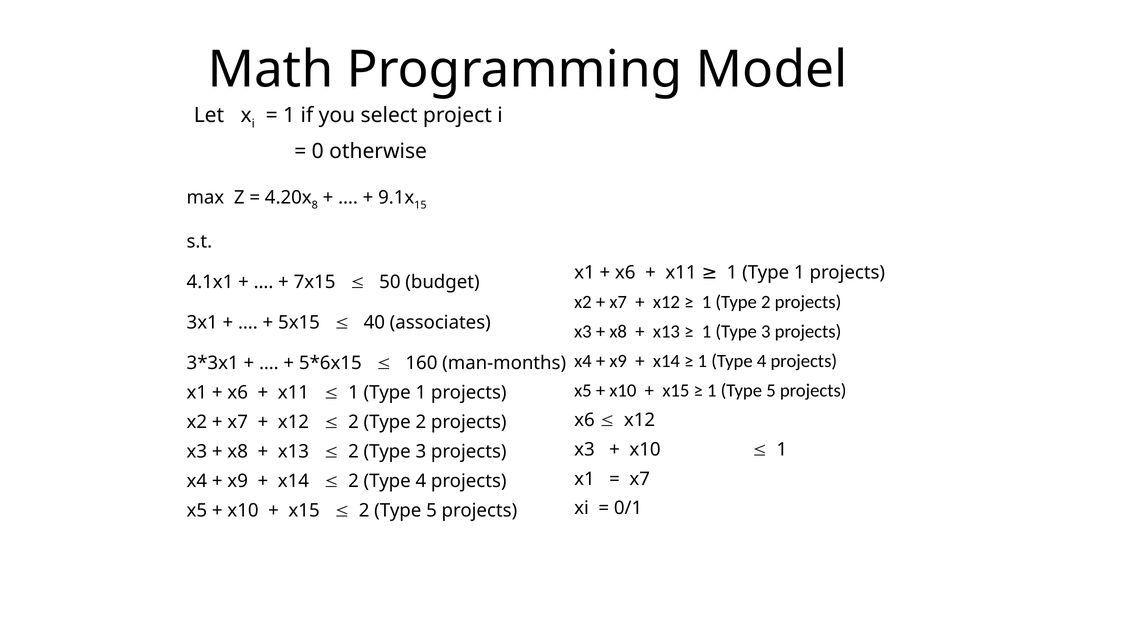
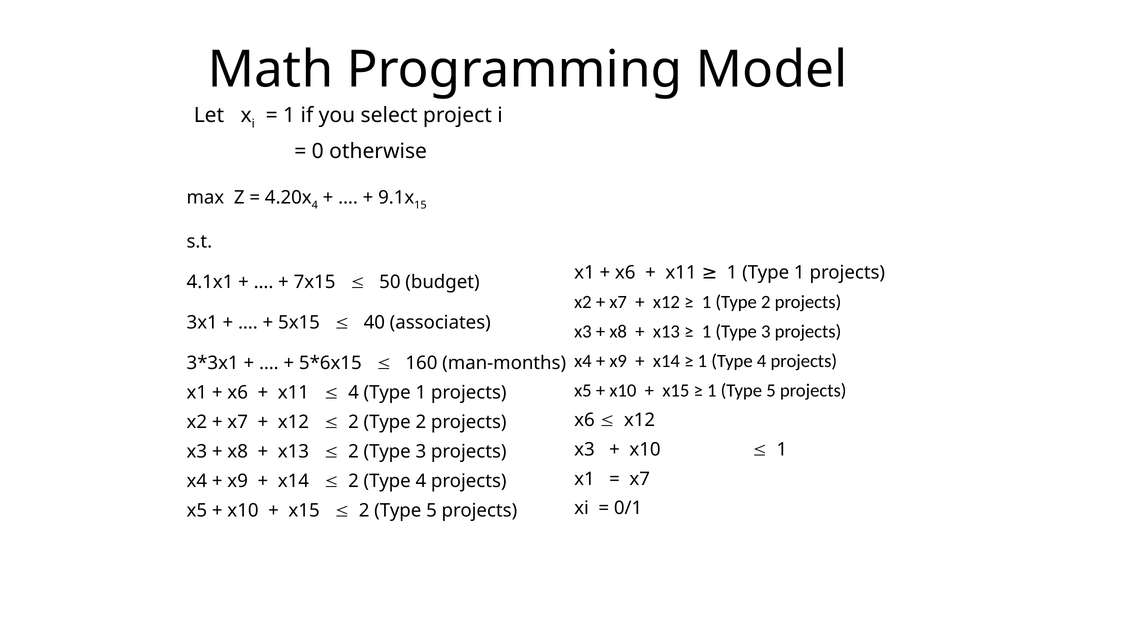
8 at (315, 205): 8 -> 4
1 at (354, 393): 1 -> 4
